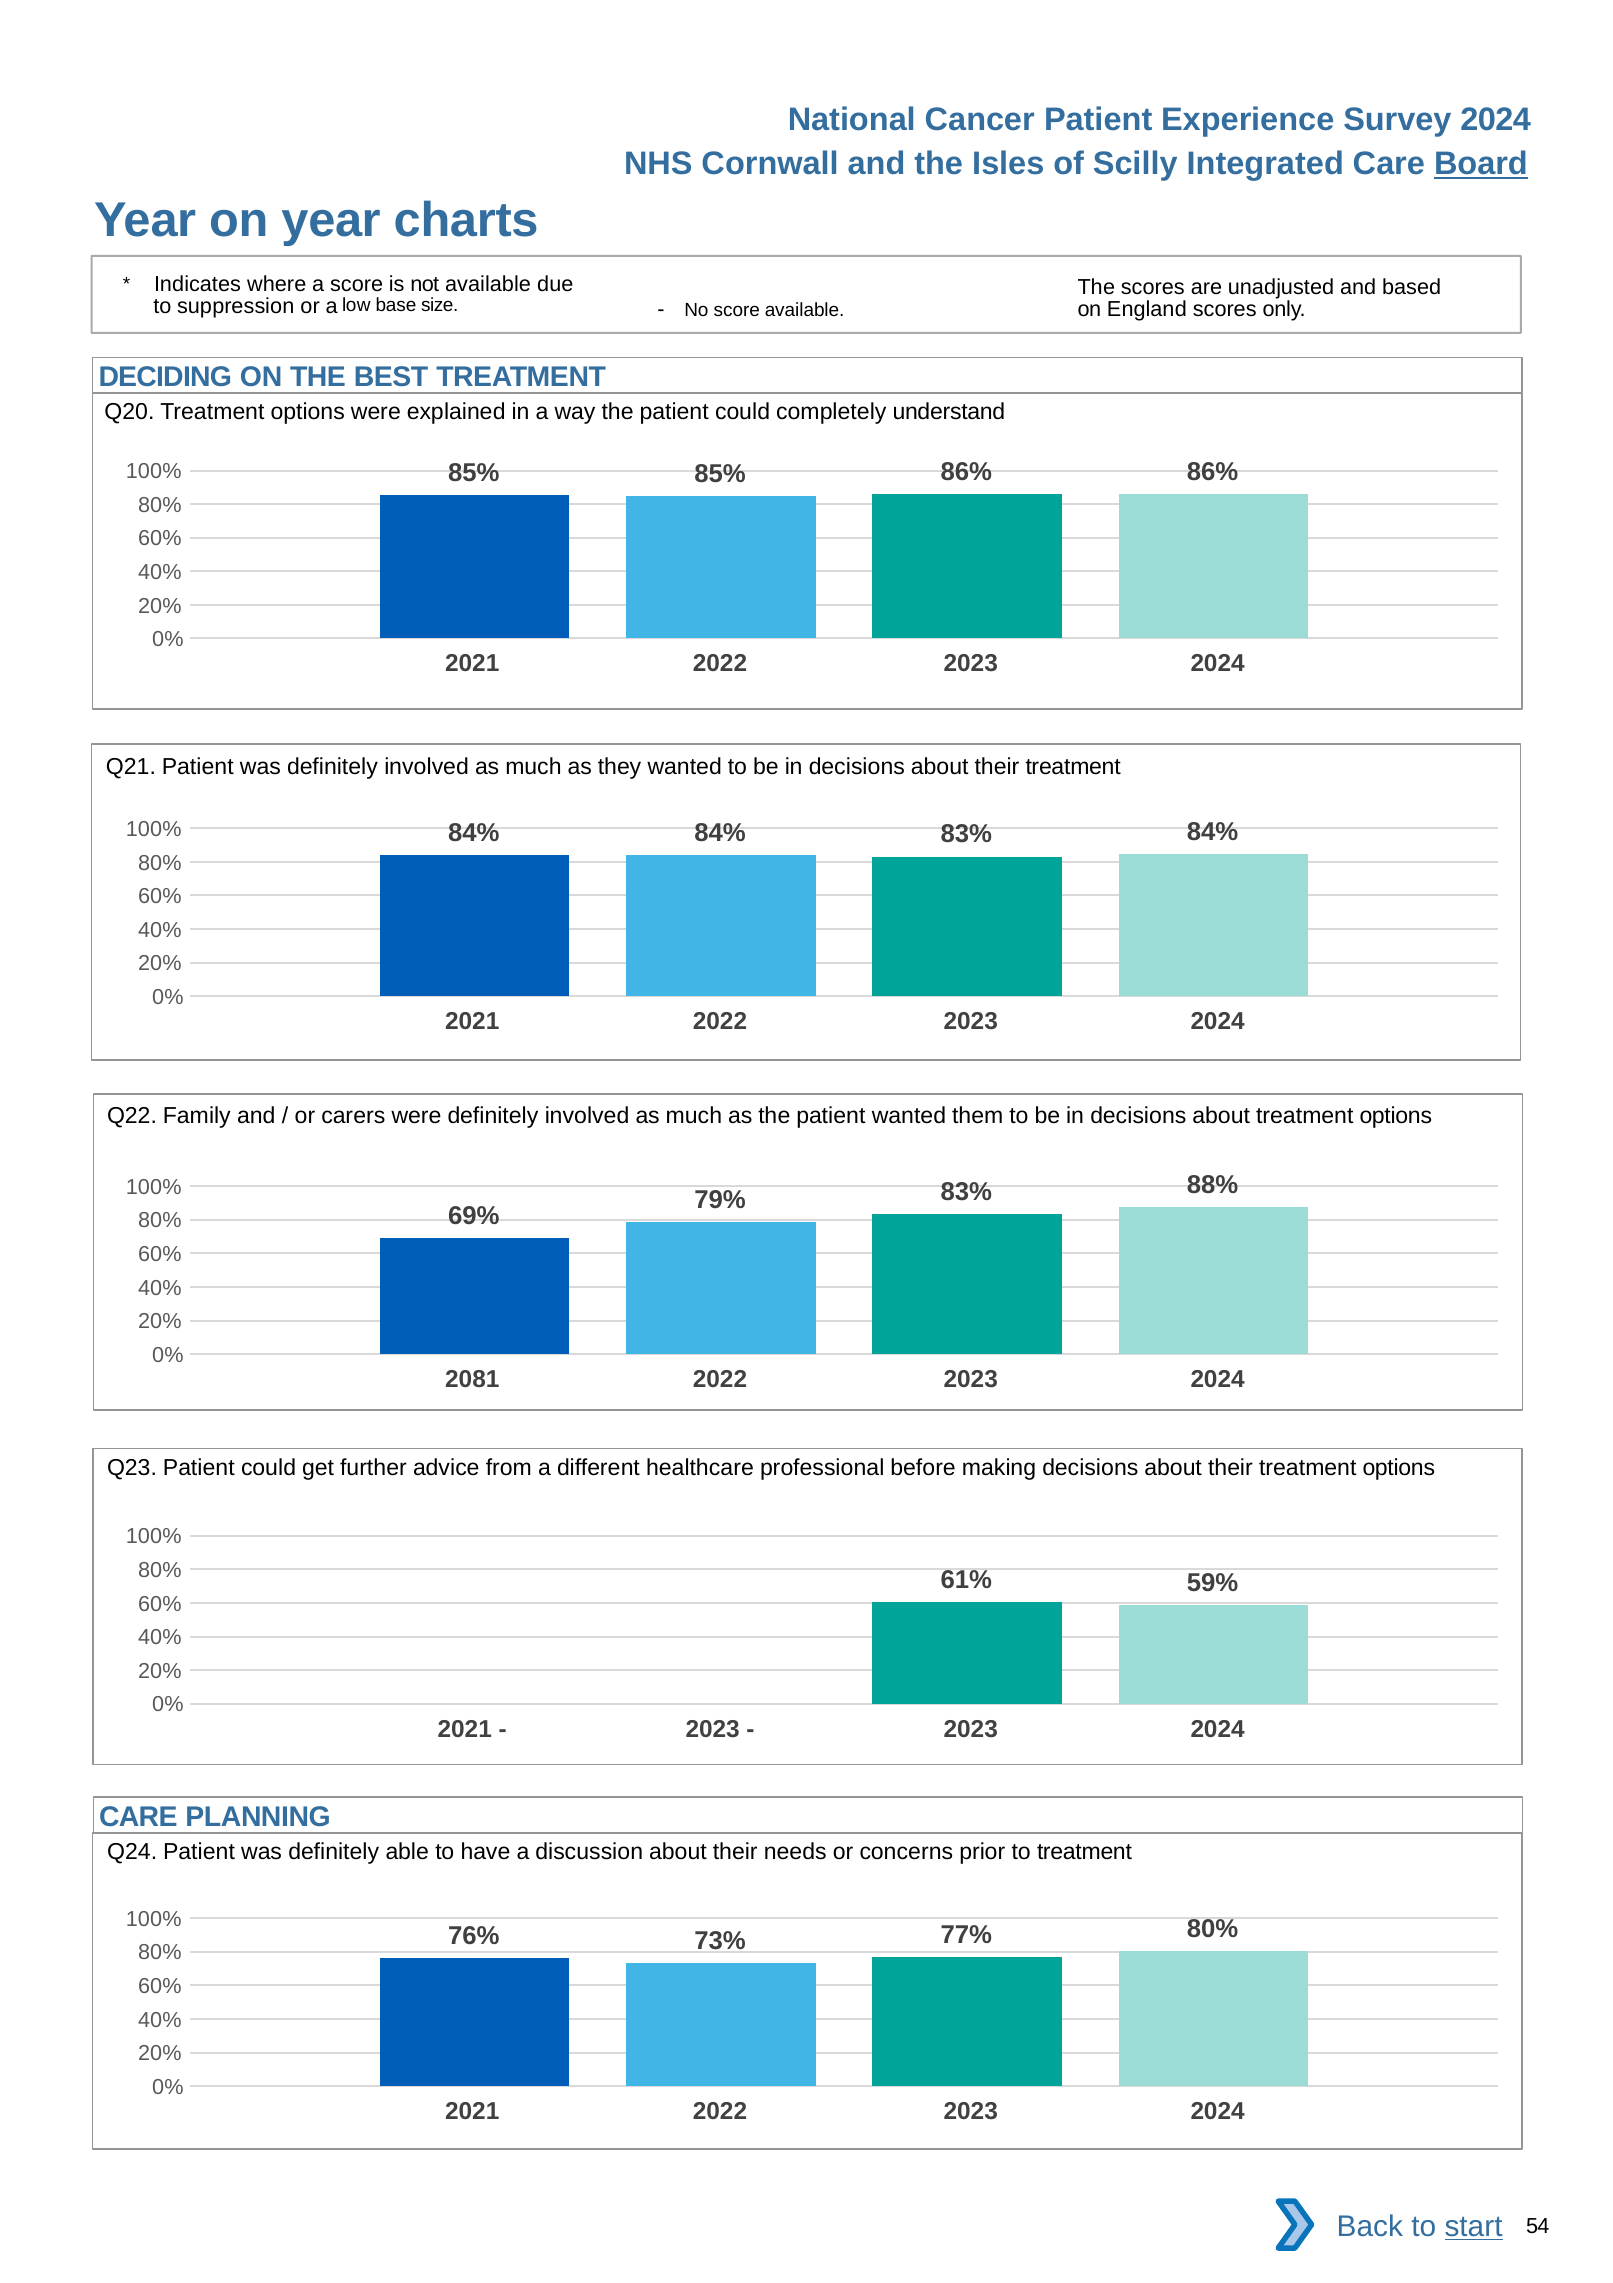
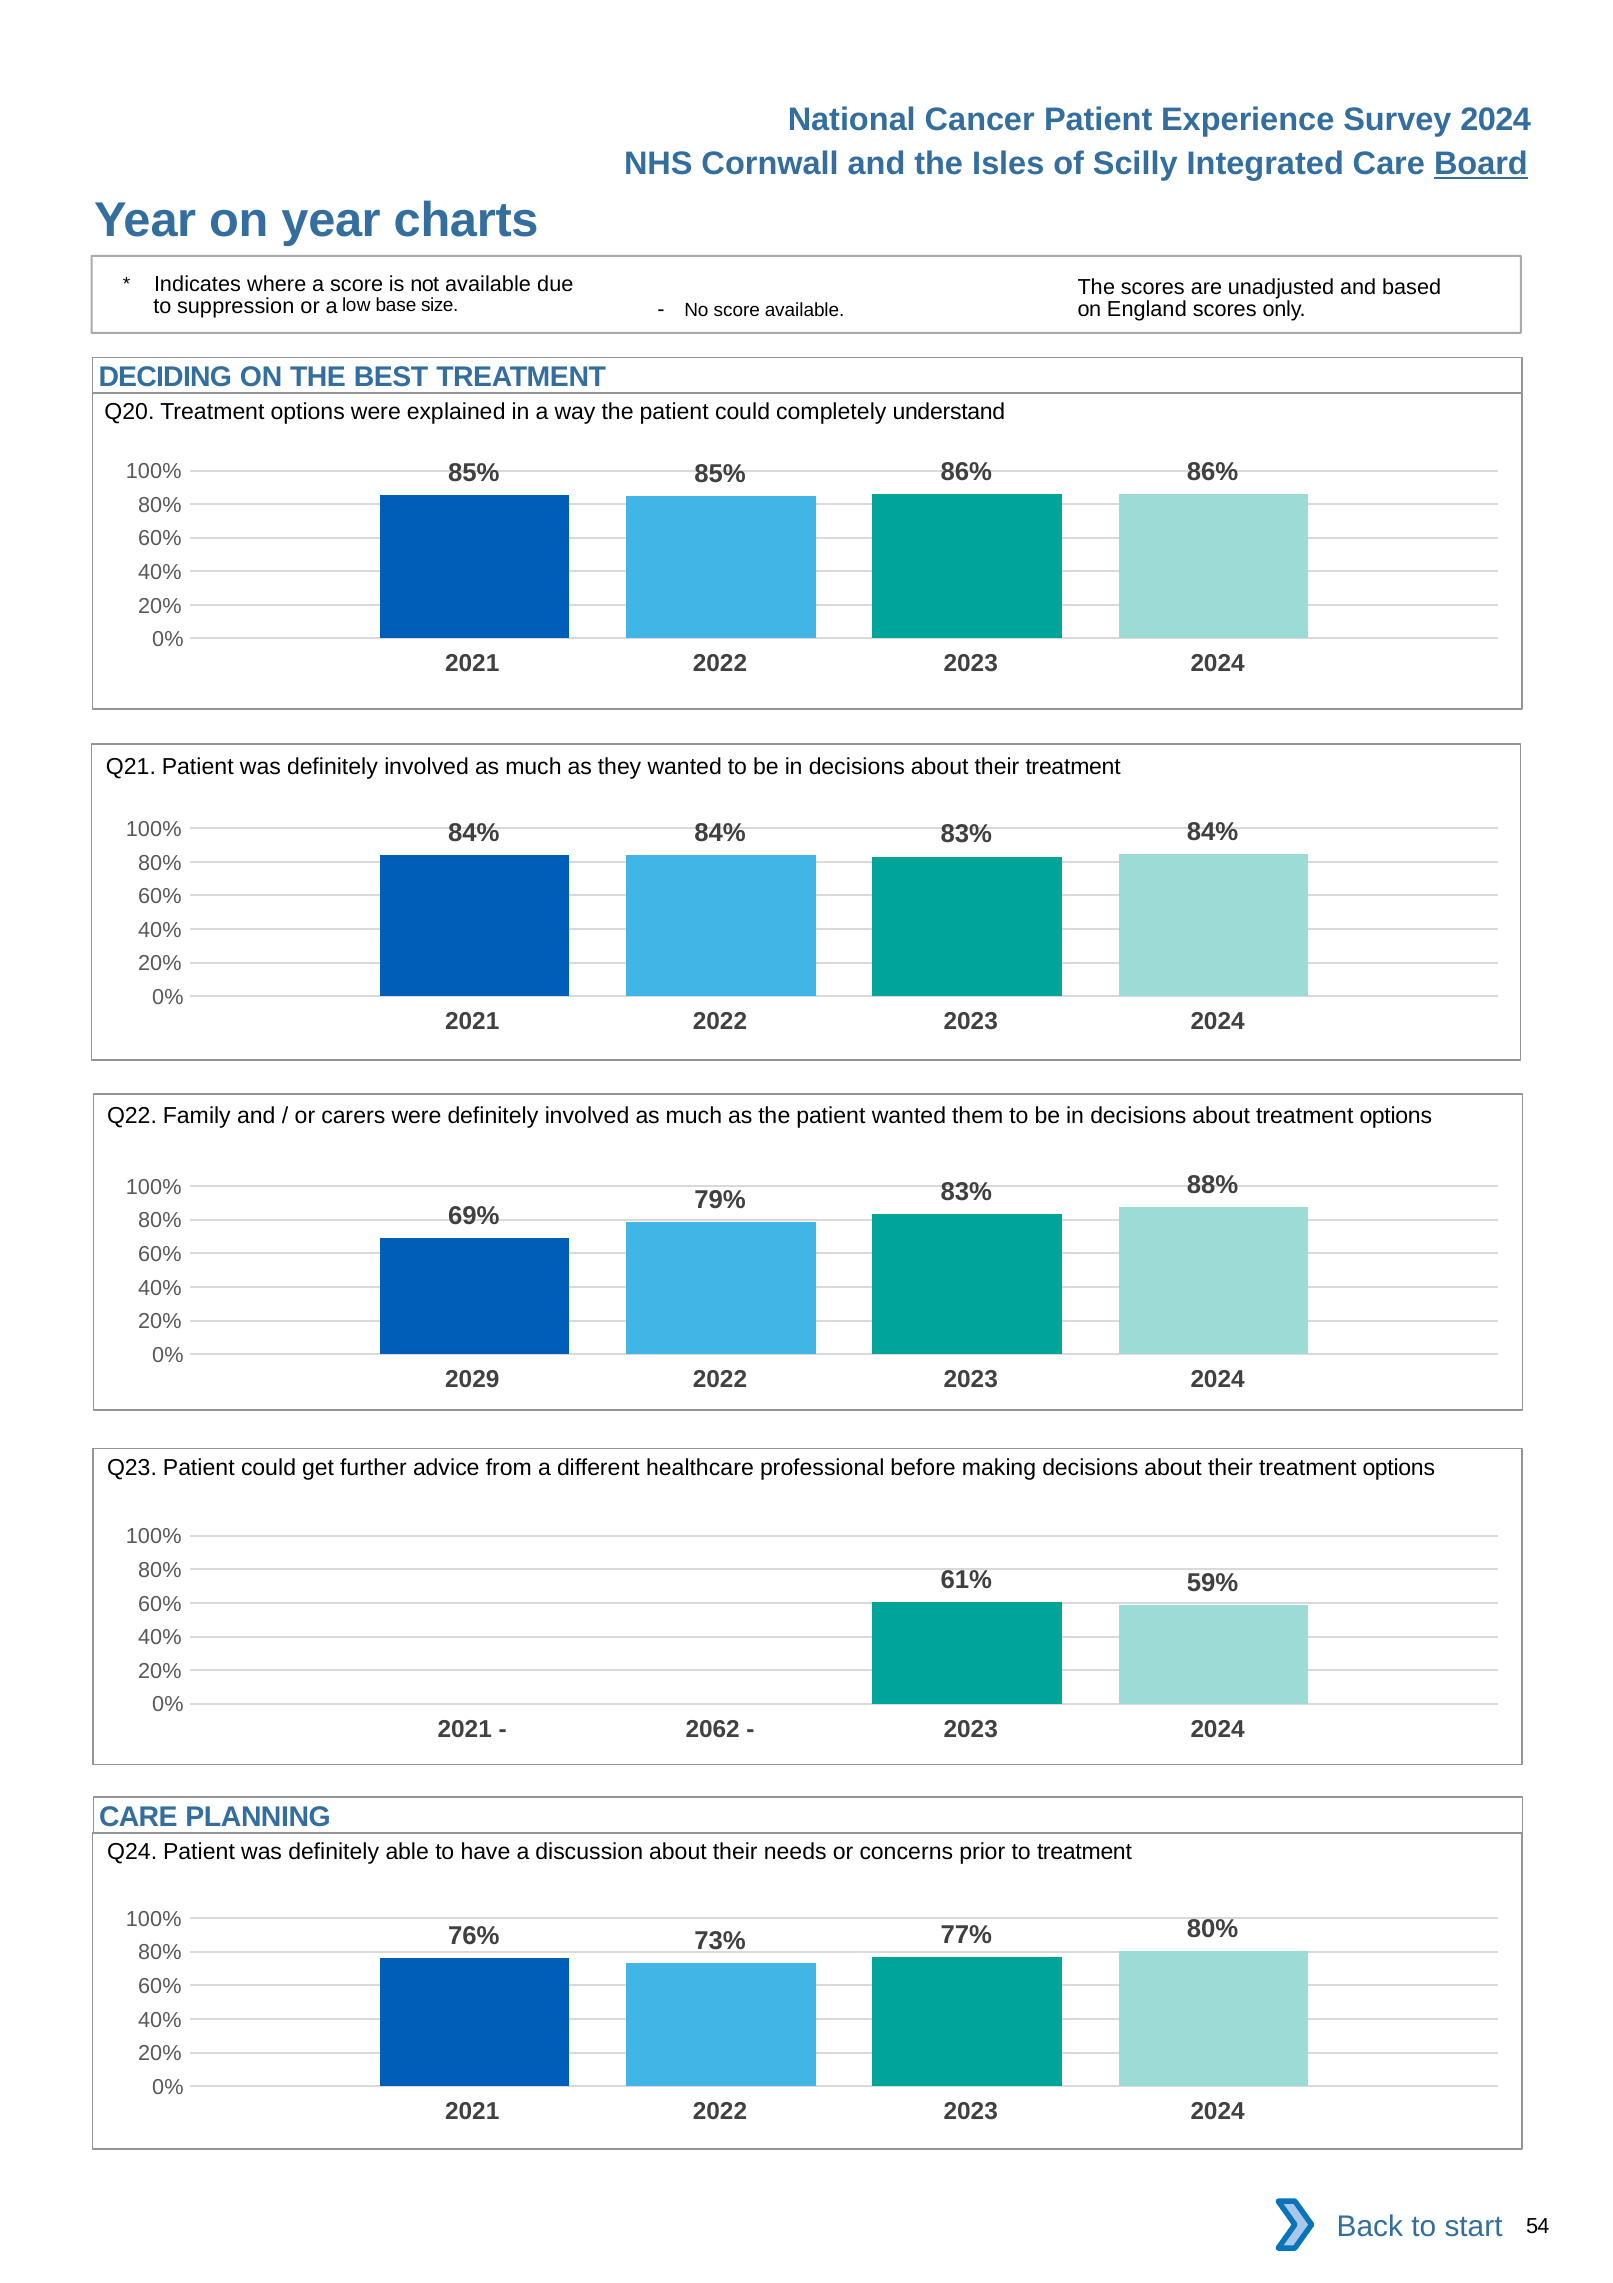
2081: 2081 -> 2029
2023 at (713, 1729): 2023 -> 2062
start underline: present -> none
